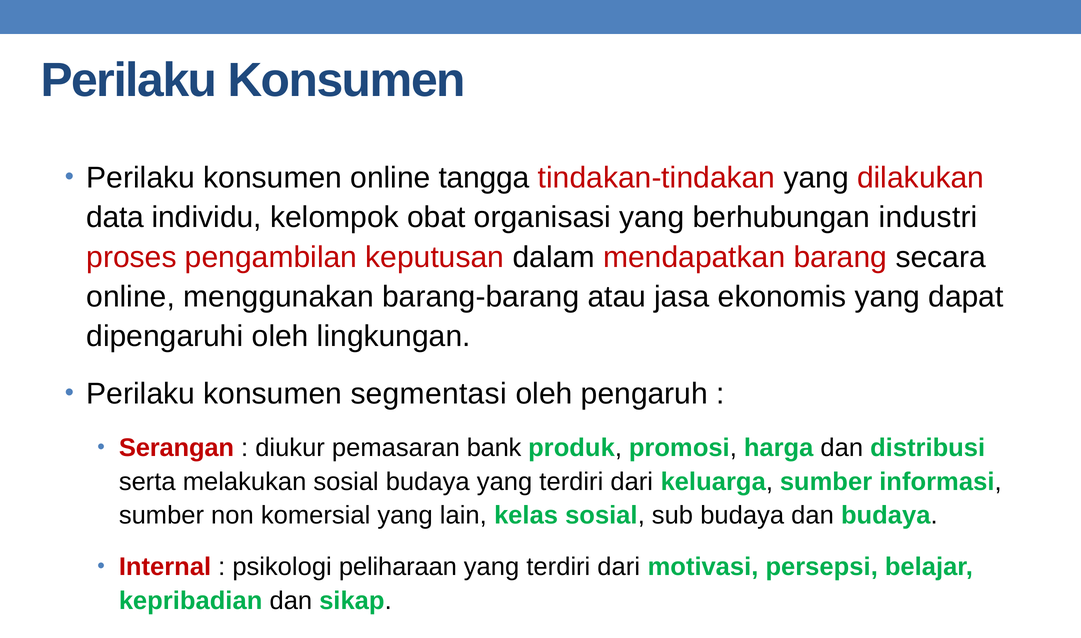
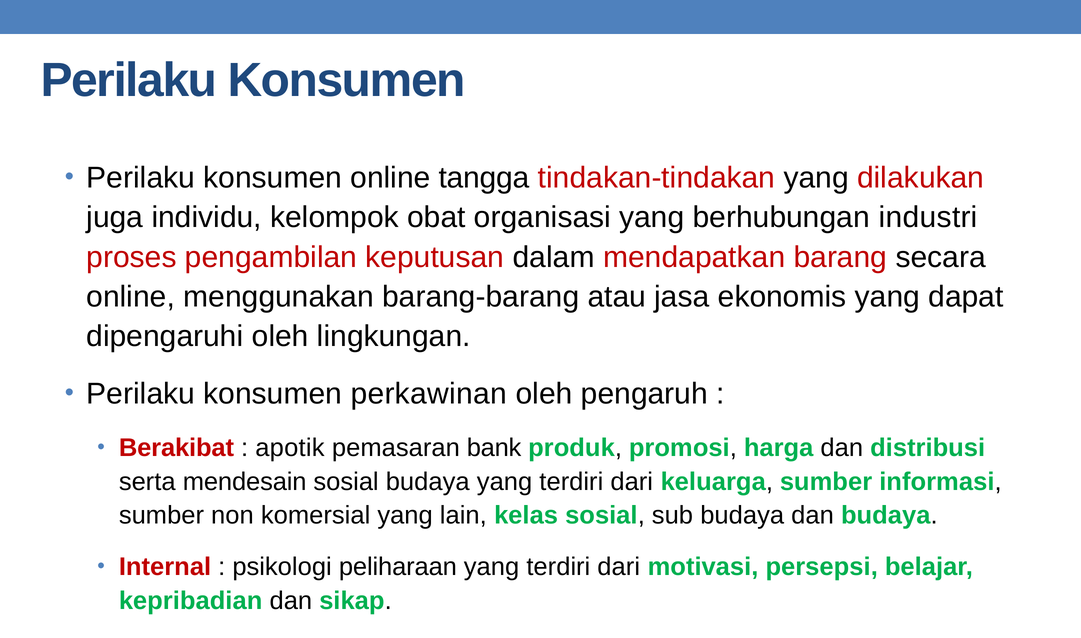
data: data -> juga
segmentasi: segmentasi -> perkawinan
Serangan: Serangan -> Berakibat
diukur: diukur -> apotik
melakukan: melakukan -> mendesain
